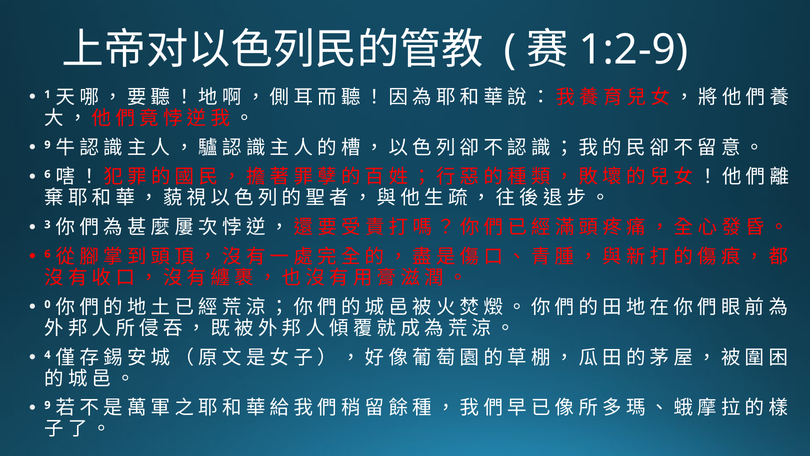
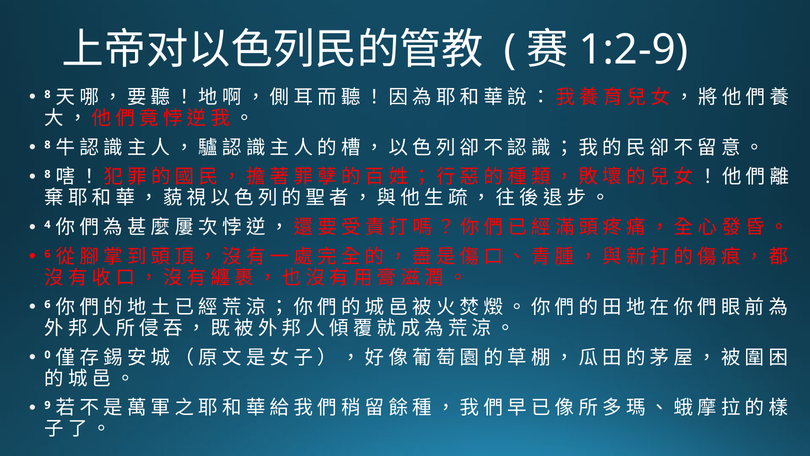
1 at (47, 94): 1 -> 8
9 at (47, 145): 9 -> 8
6 at (47, 174): 6 -> 8
3: 3 -> 4
0 at (47, 304): 0 -> 6
4: 4 -> 0
